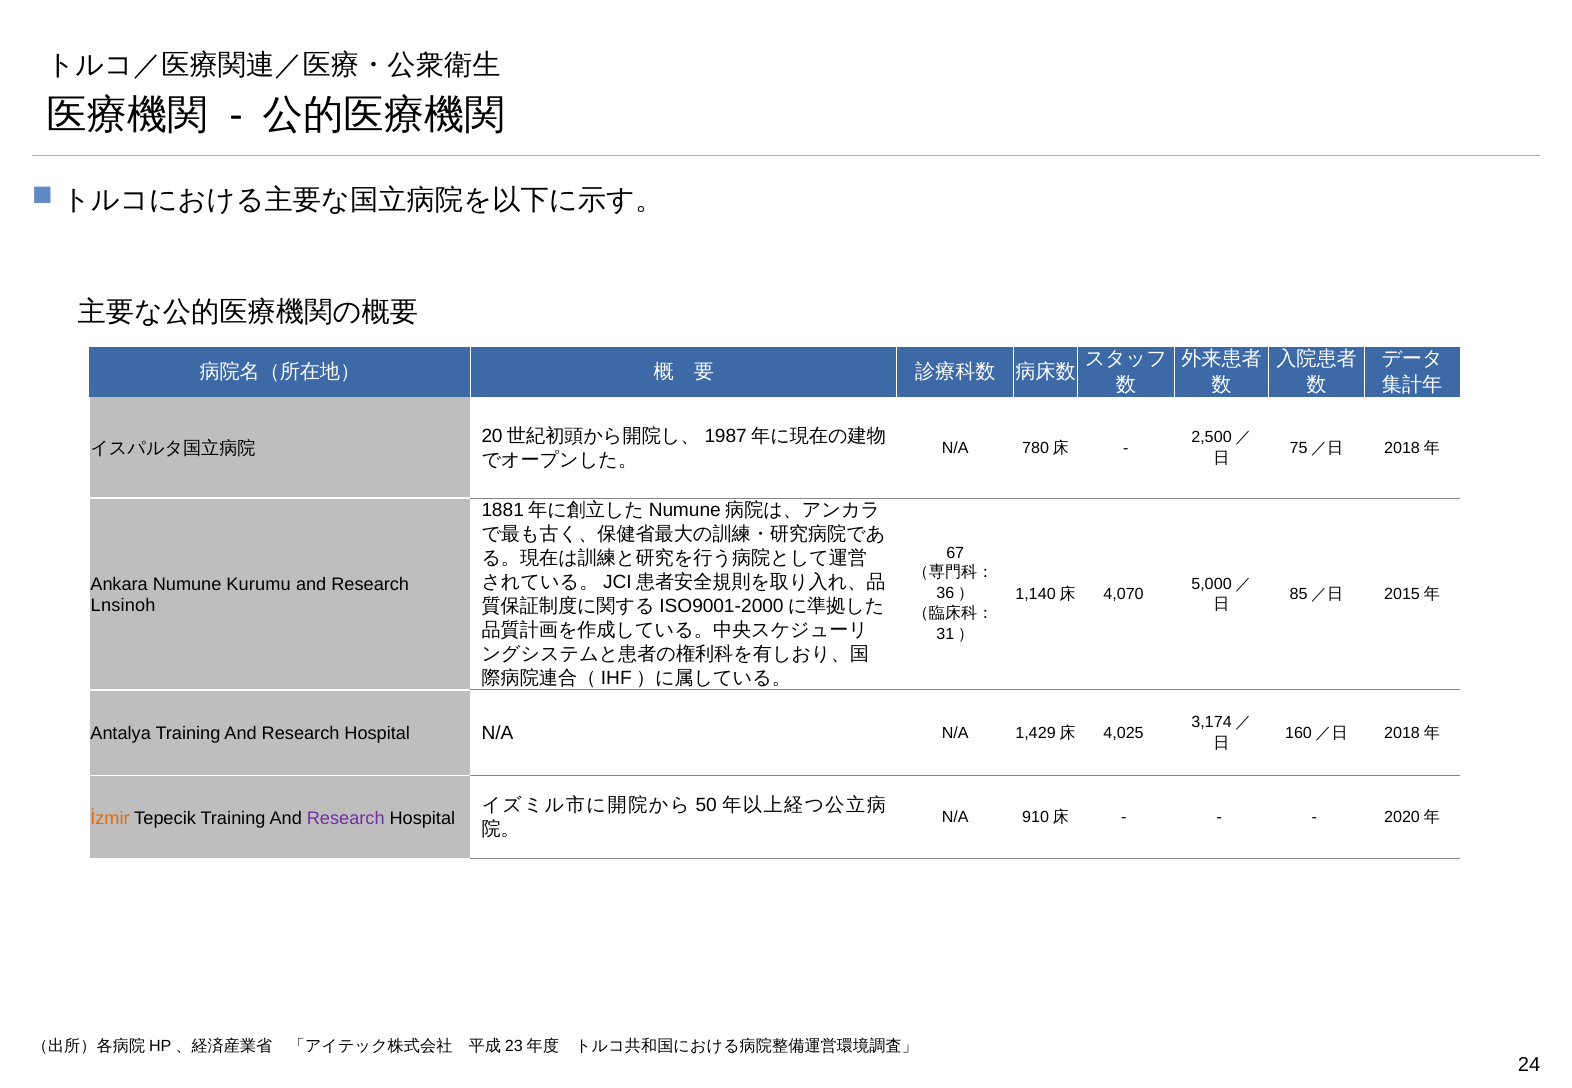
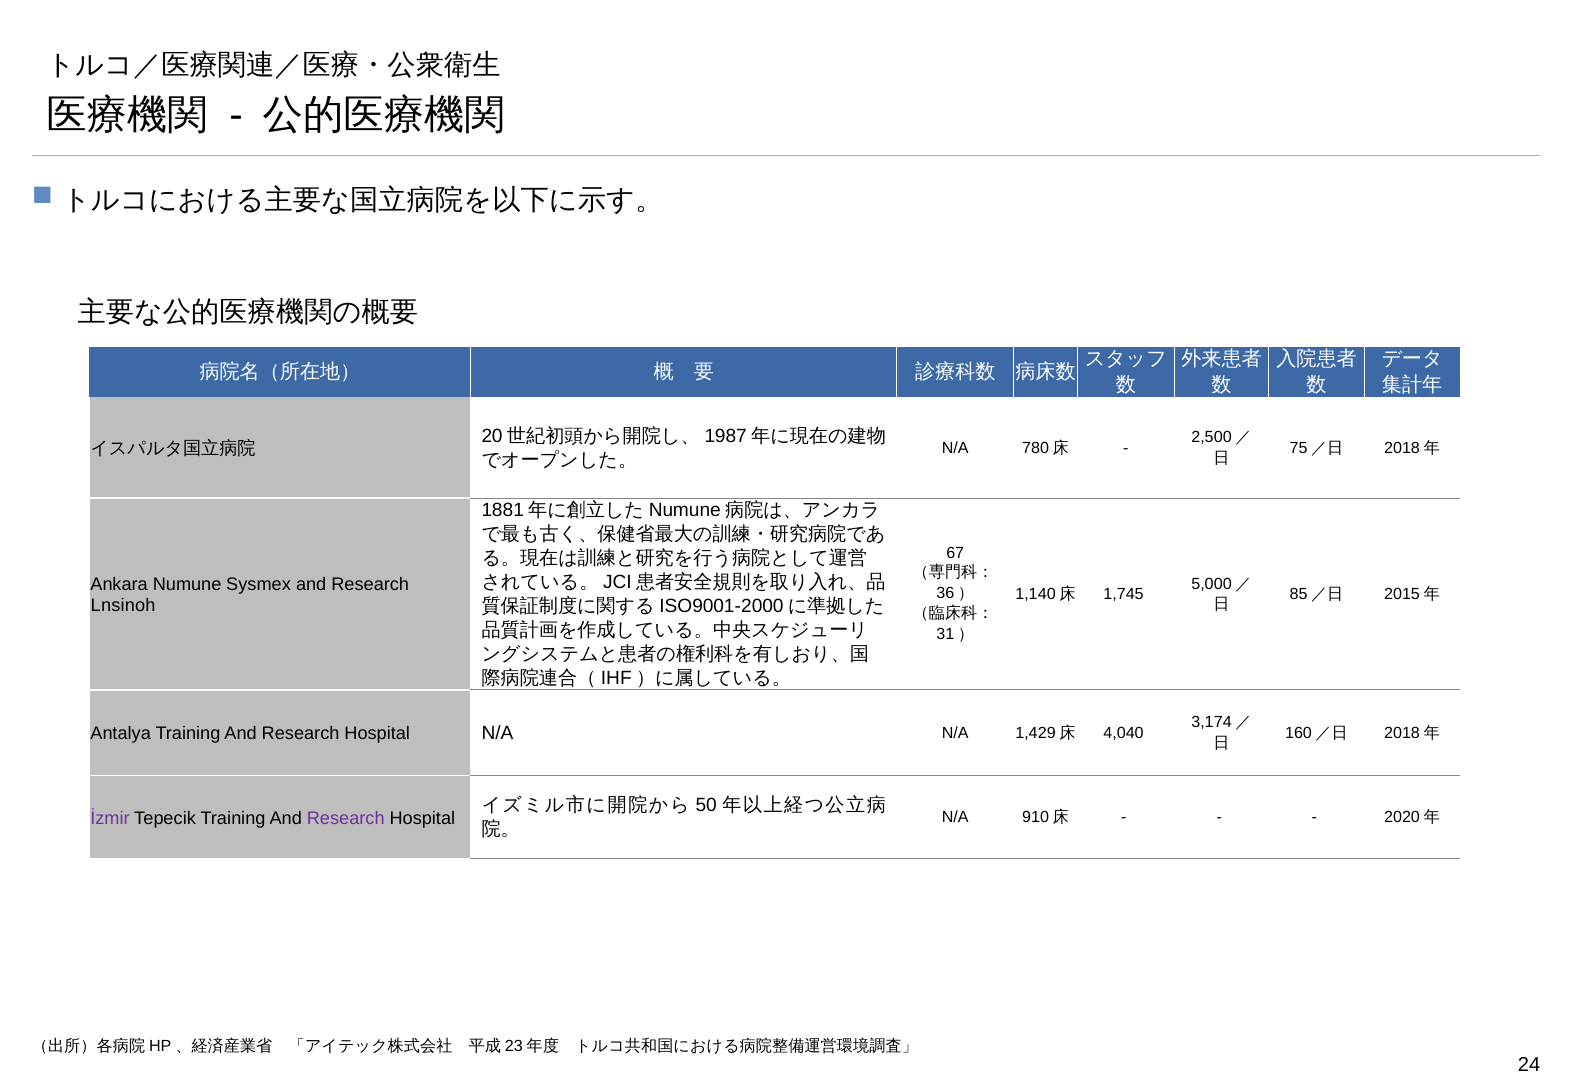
Kurumu: Kurumu -> Sysmex
4,070: 4,070 -> 1,745
4,025: 4,025 -> 4,040
İzmir colour: orange -> purple
